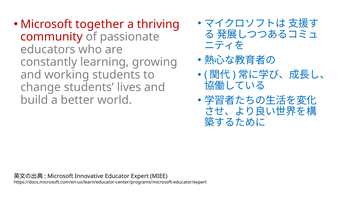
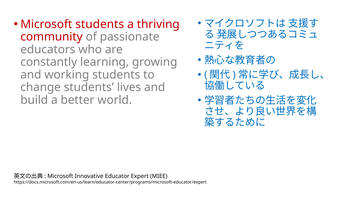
Microsoft together: together -> students
